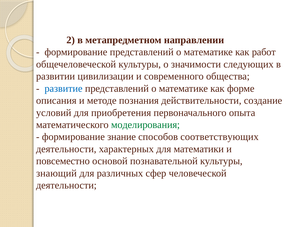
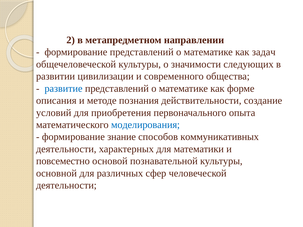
работ: работ -> задач
моделирования colour: green -> blue
соответствующих: соответствующих -> коммуникативных
знающий: знающий -> основной
